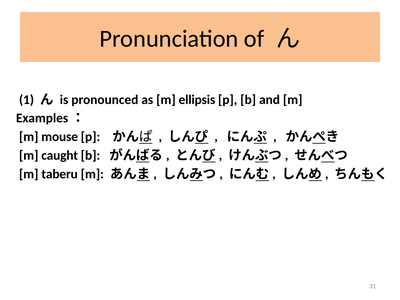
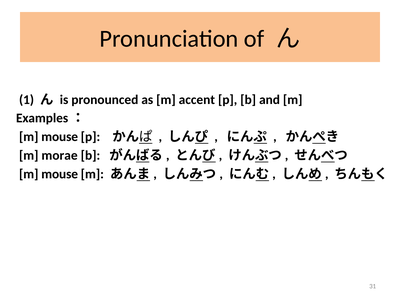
ellipsis: ellipsis -> accent
caught: caught -> morae
taberu at (60, 174): taberu -> mouse
